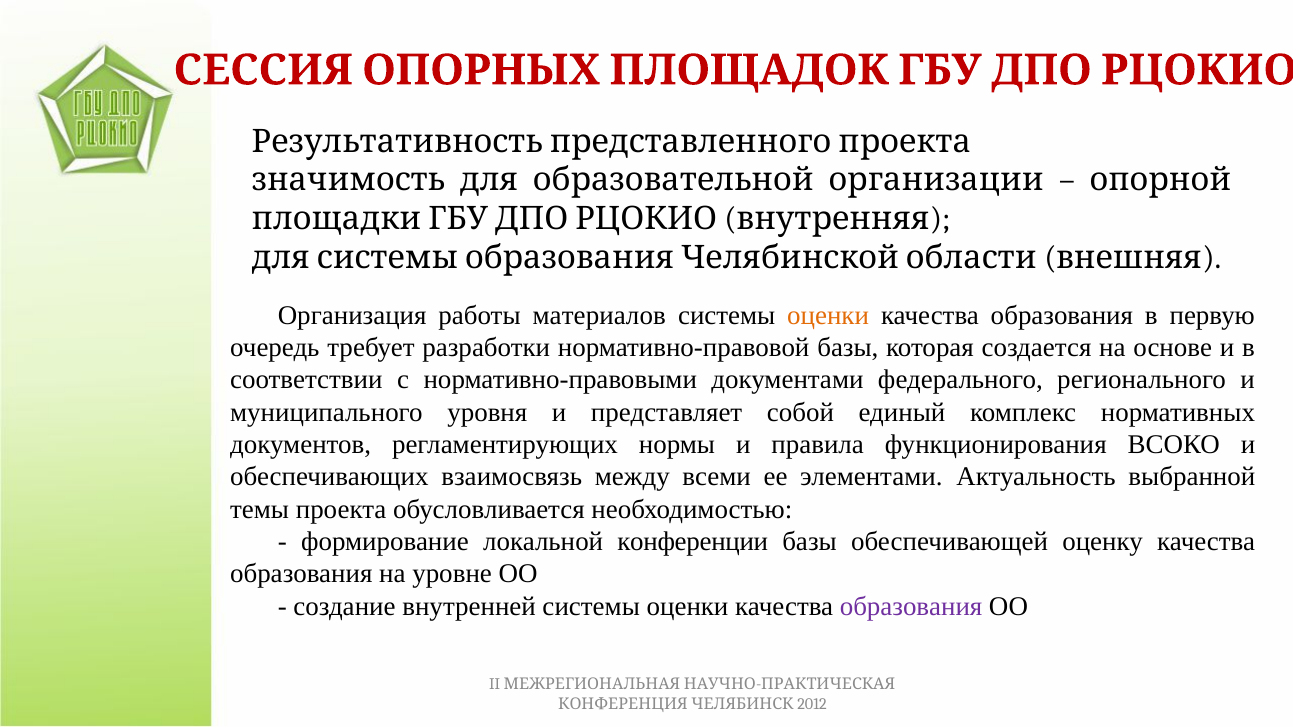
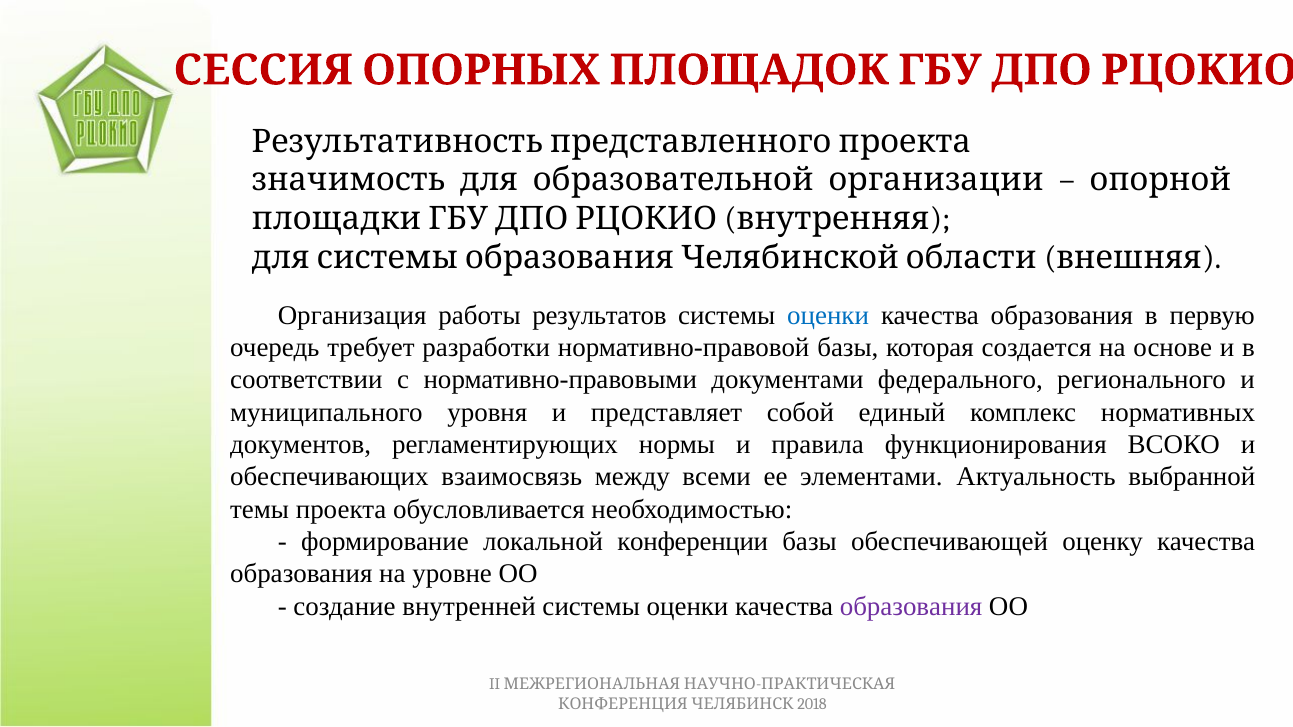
материалов: материалов -> результатов
оценки at (828, 316) colour: orange -> blue
2012: 2012 -> 2018
